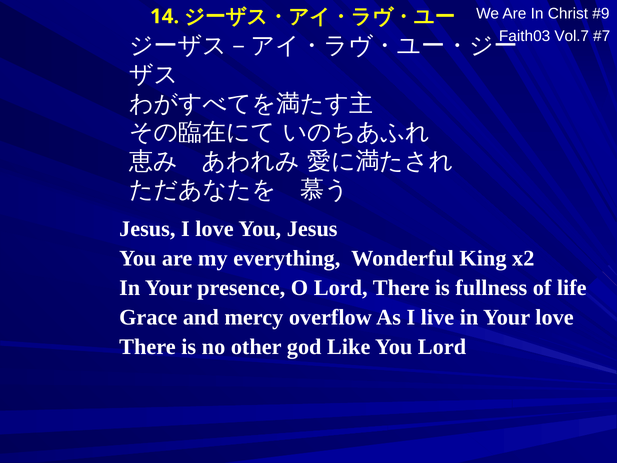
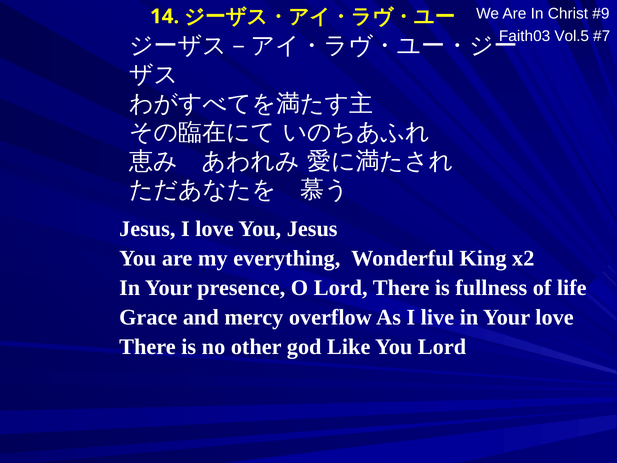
Vol.7: Vol.7 -> Vol.5
